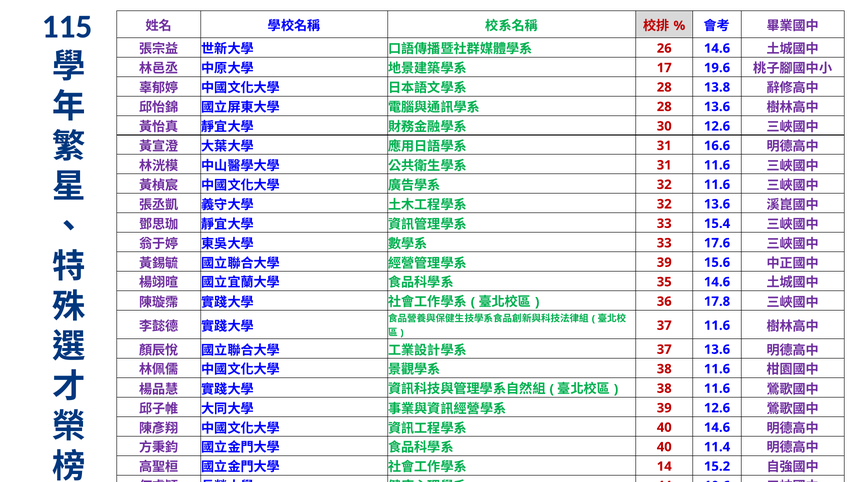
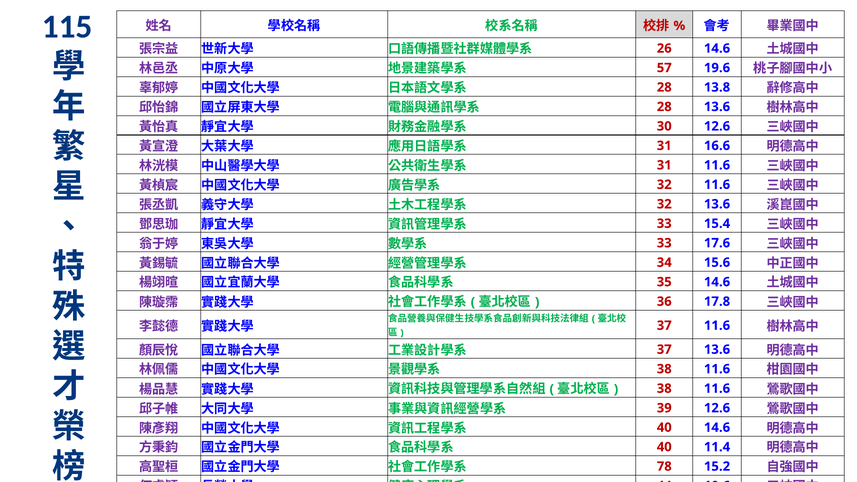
17: 17 -> 57
39 at (664, 263): 39 -> 34
14: 14 -> 78
